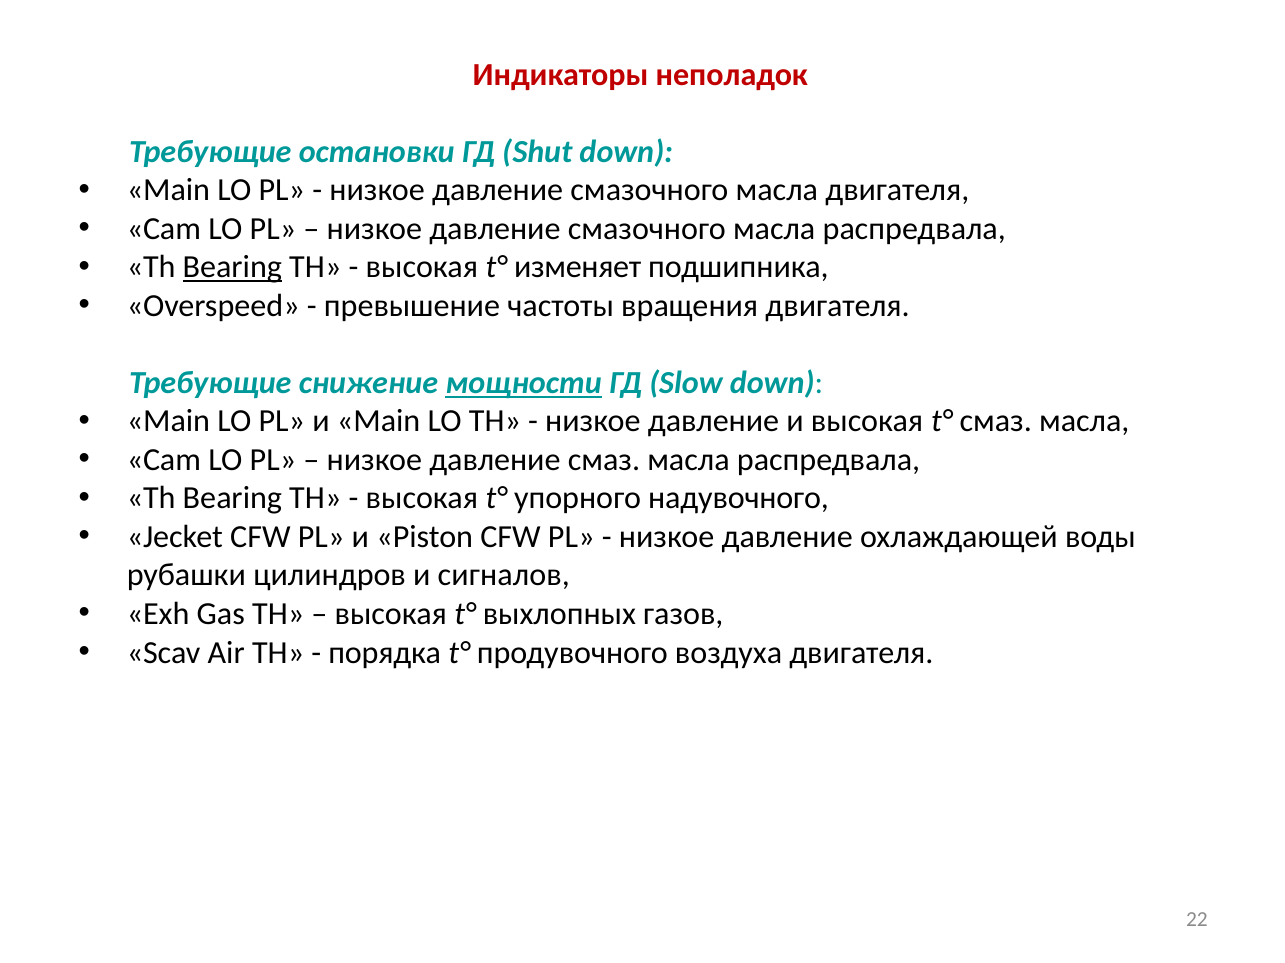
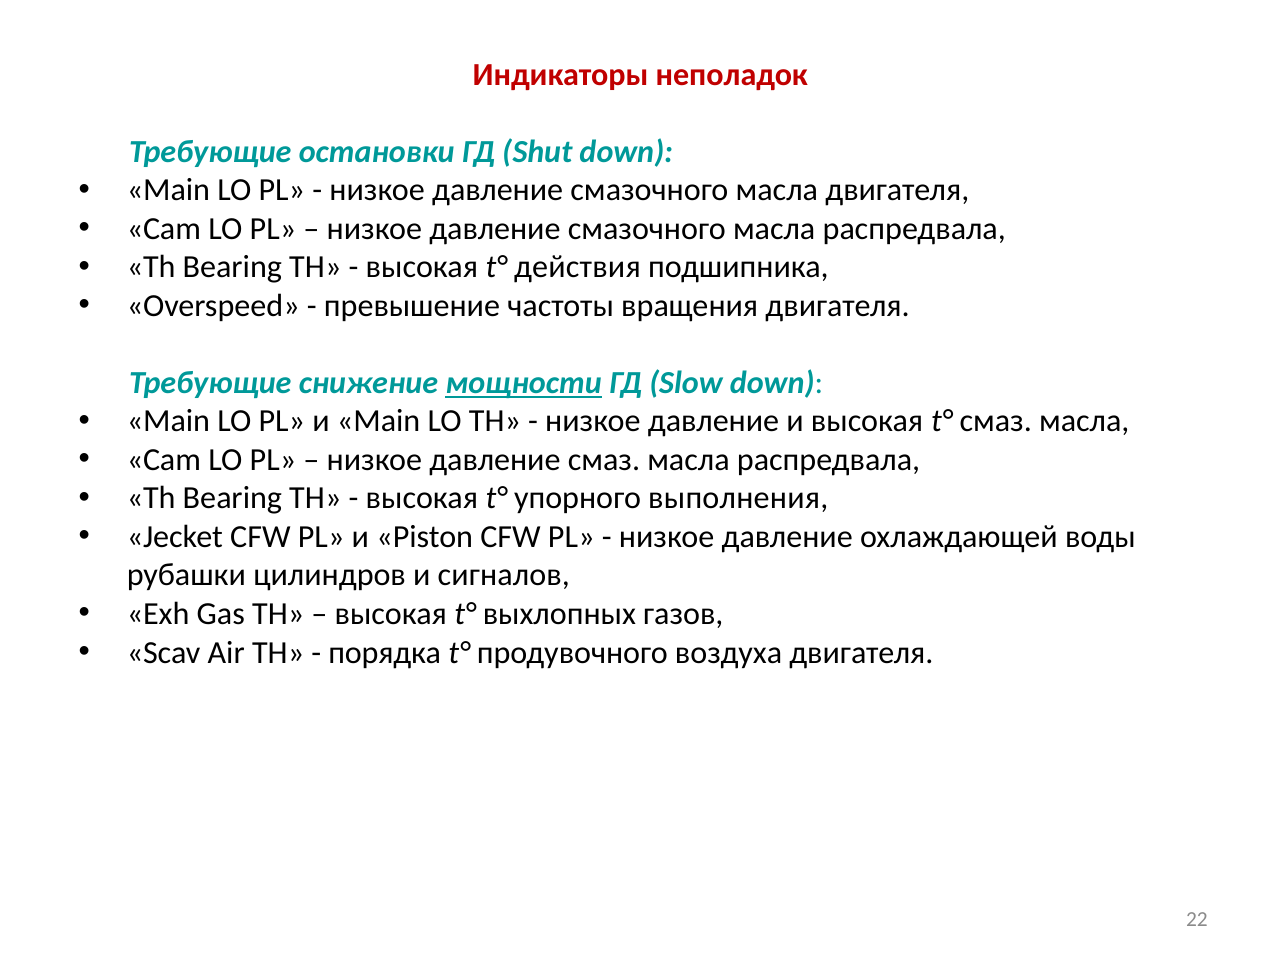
Bearing at (232, 267) underline: present -> none
изменяет: изменяет -> действия
надувочного: надувочного -> выполнения
